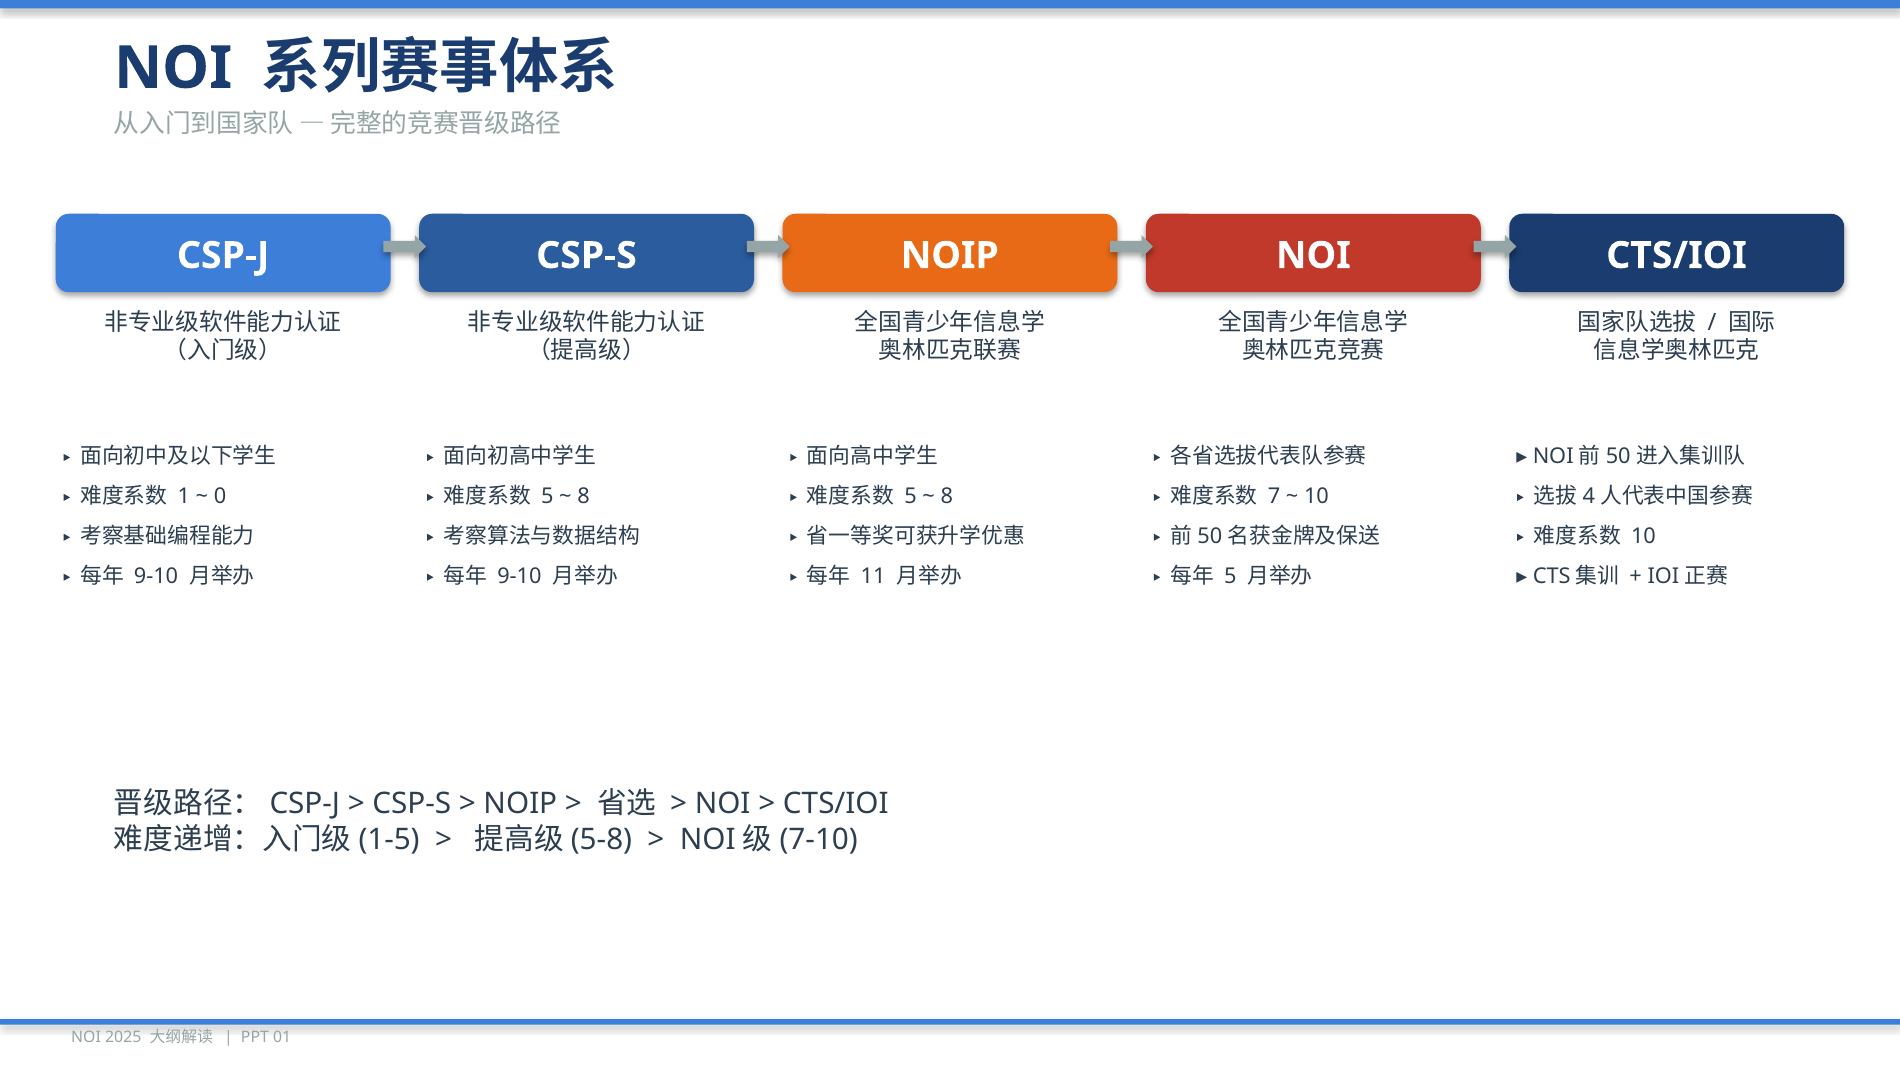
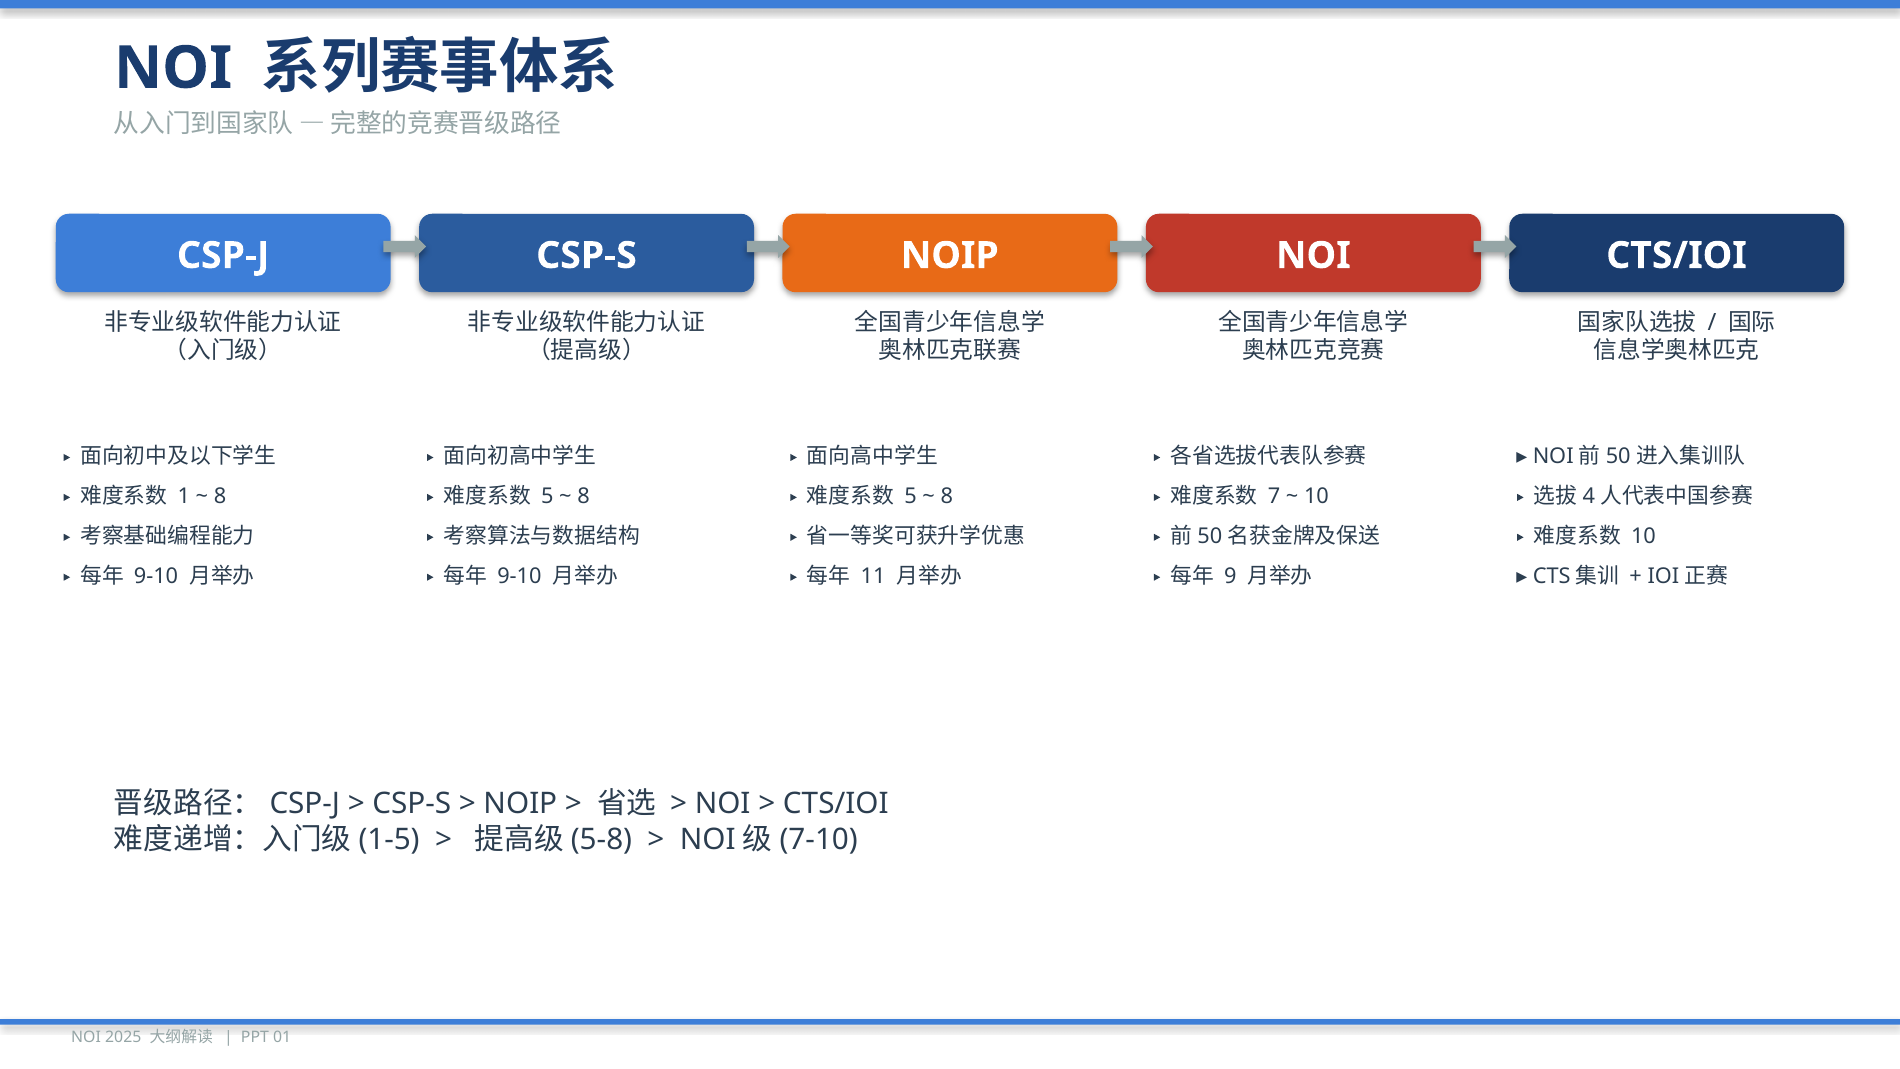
0 at (220, 496): 0 -> 8
5 at (1230, 576): 5 -> 9
